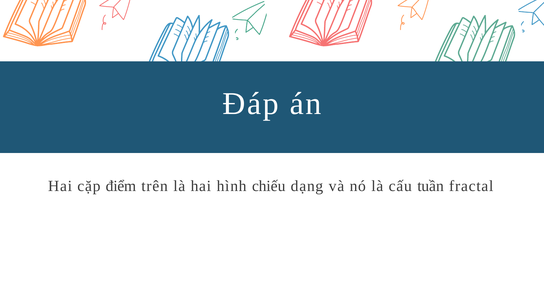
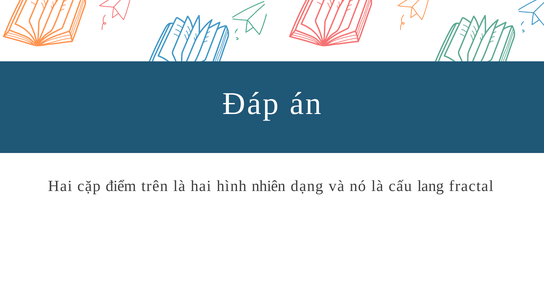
chiếu: chiếu -> nhiên
tuần: tuần -> lang
